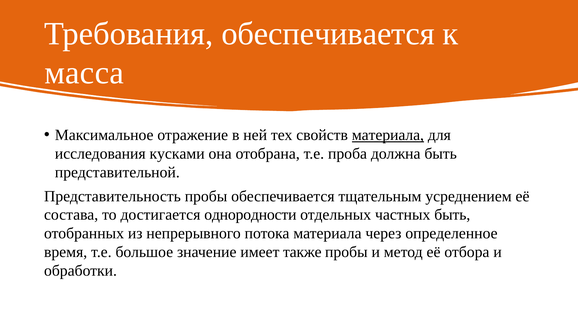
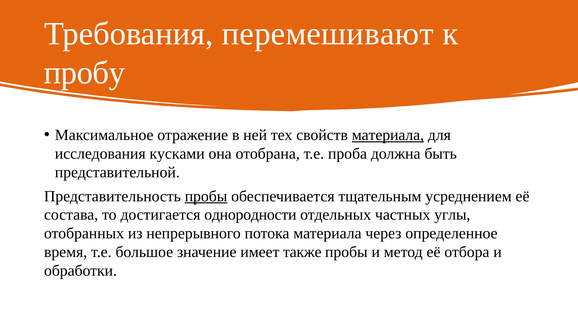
Требования обеспечивается: обеспечивается -> перемешивают
масса: масса -> пробу
пробы at (206, 196) underline: none -> present
частных быть: быть -> углы
